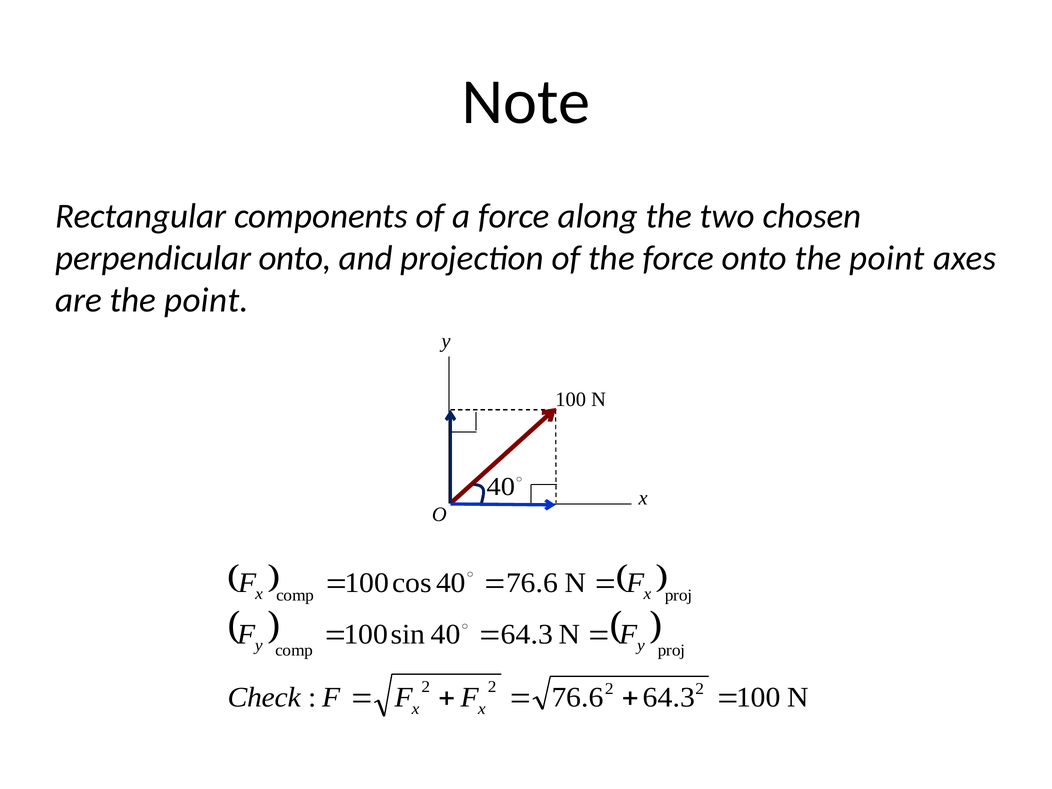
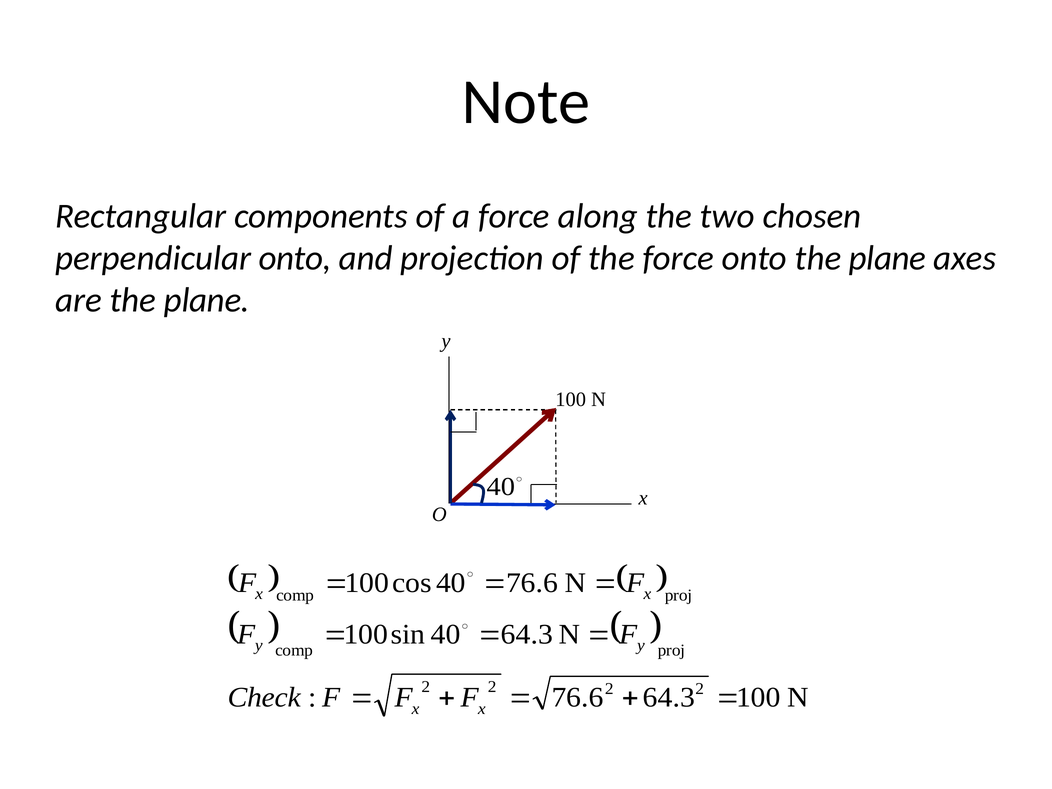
onto the point: point -> plane
are the point: point -> plane
